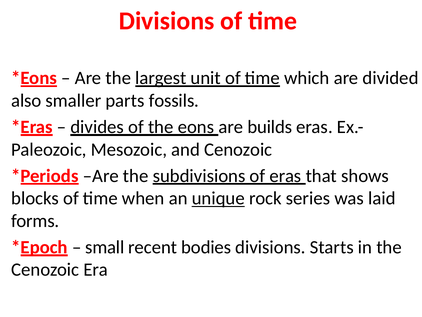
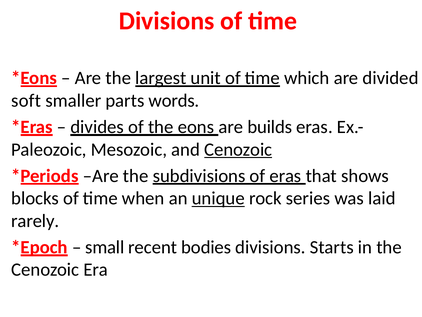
also: also -> soft
fossils: fossils -> words
Cenozoic at (238, 149) underline: none -> present
forms: forms -> rarely
